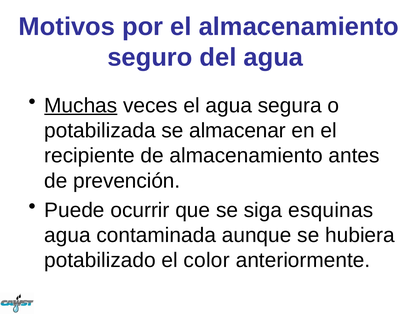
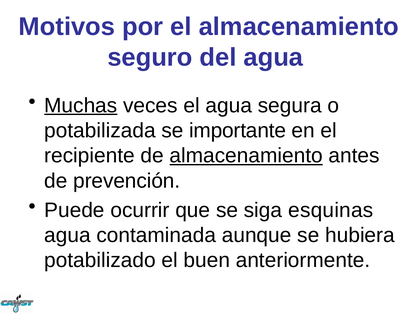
almacenar: almacenar -> importante
almacenamiento at (246, 155) underline: none -> present
color: color -> buen
